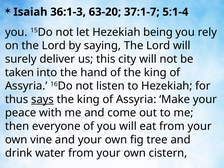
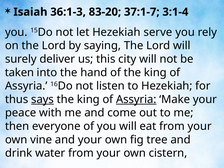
63-20: 63-20 -> 83-20
5:1-4: 5:1-4 -> 3:1-4
being: being -> serve
Assyria at (136, 99) underline: none -> present
